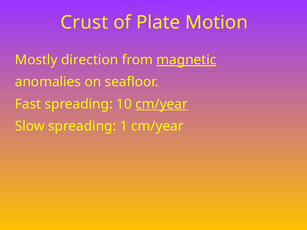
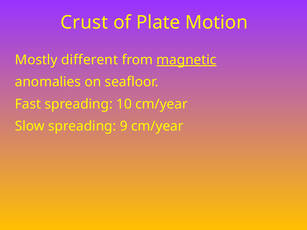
direction: direction -> different
cm/year at (162, 104) underline: present -> none
1: 1 -> 9
